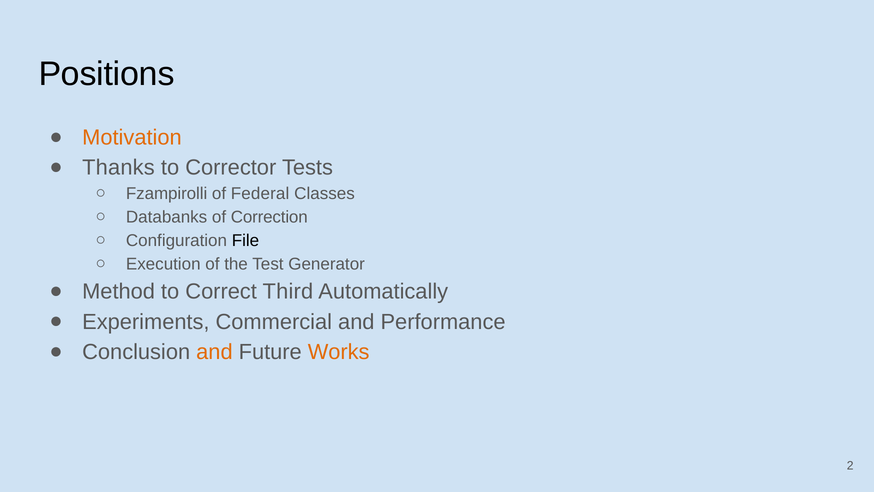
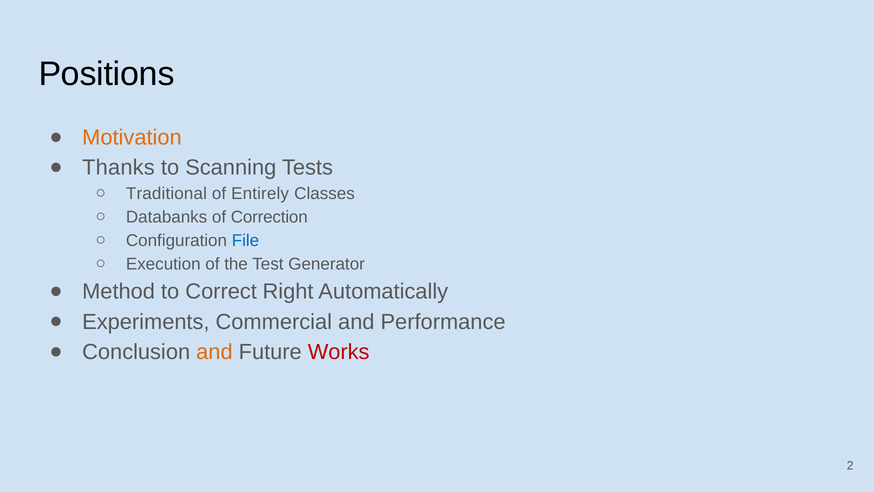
Corrector: Corrector -> Scanning
Fzampirolli: Fzampirolli -> Traditional
Federal: Federal -> Entirely
File colour: black -> blue
Third: Third -> Right
Works colour: orange -> red
